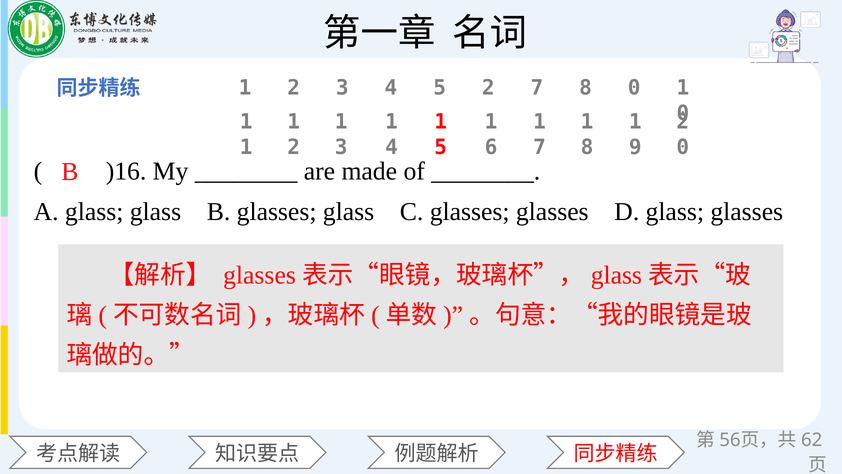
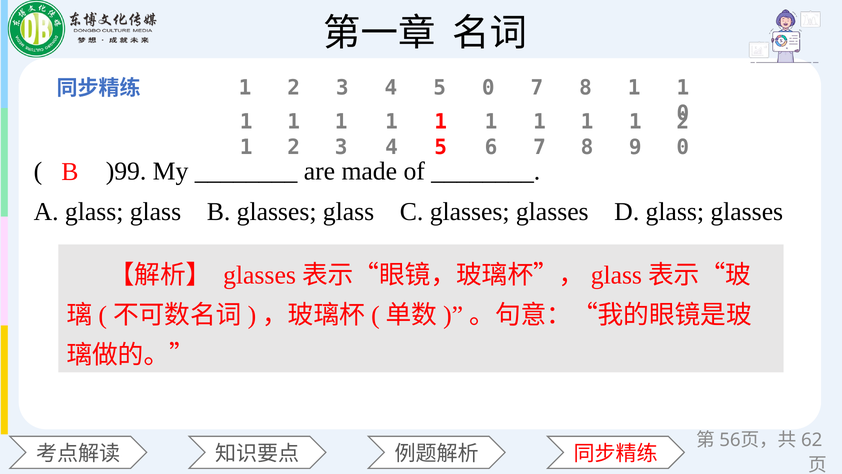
5 2: 2 -> 0
7 8 0: 0 -> 1
)16: )16 -> )99
